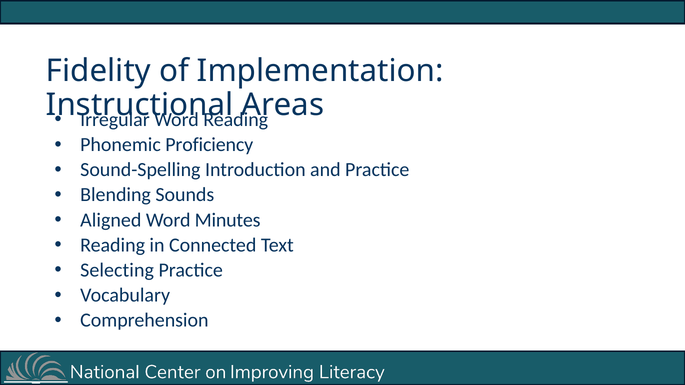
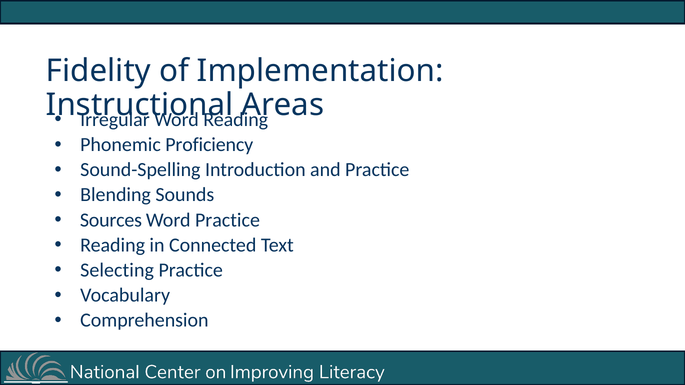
Aligned: Aligned -> Sources
Word Minutes: Minutes -> Practice
